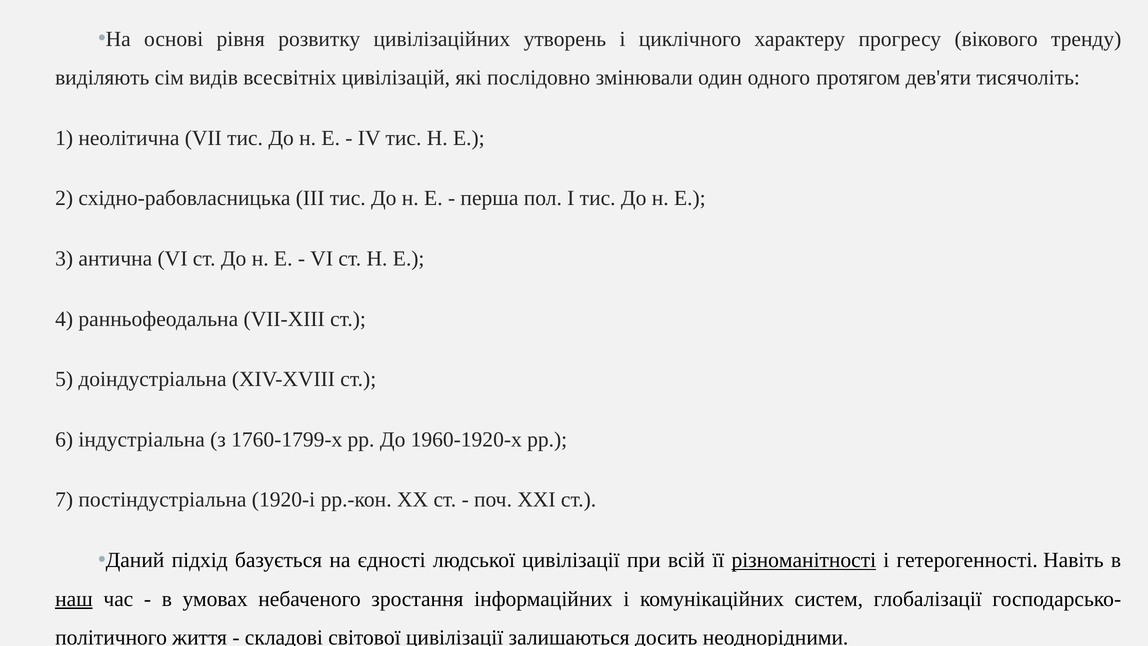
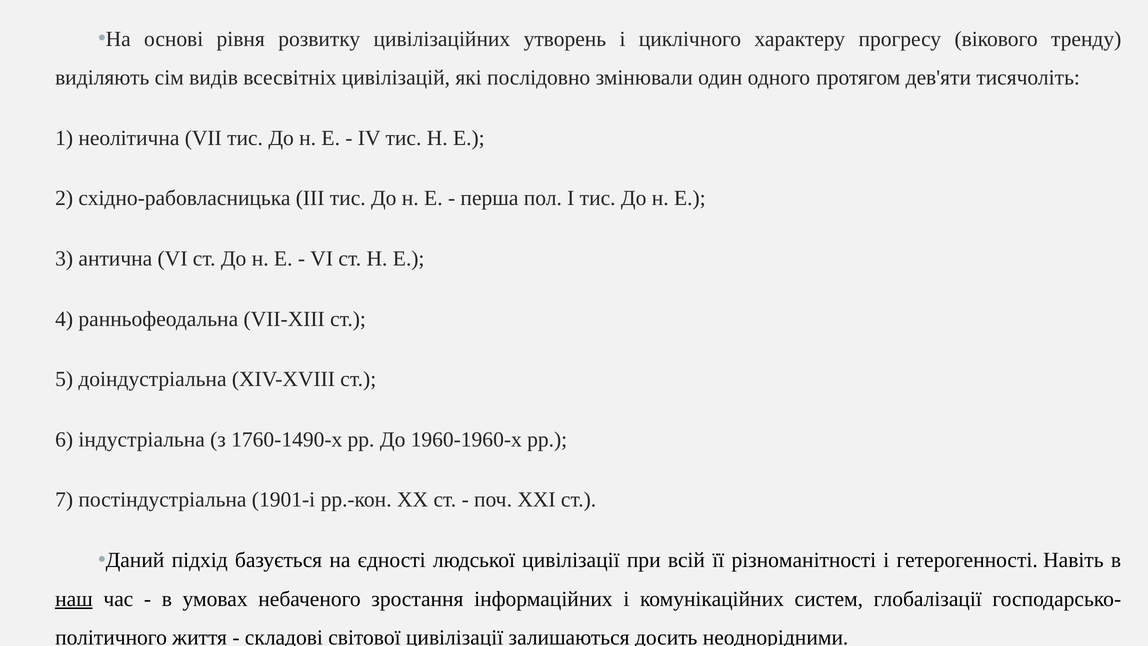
1760-1799-х: 1760-1799-х -> 1760-1490-х
1960-1920-х: 1960-1920-х -> 1960-1960-х
1920-і: 1920-і -> 1901-і
різноманітності underline: present -> none
